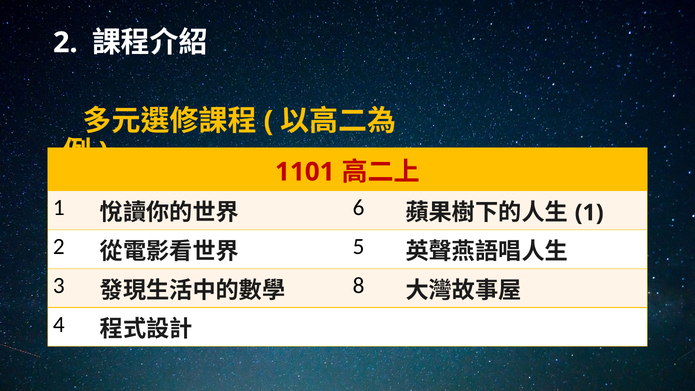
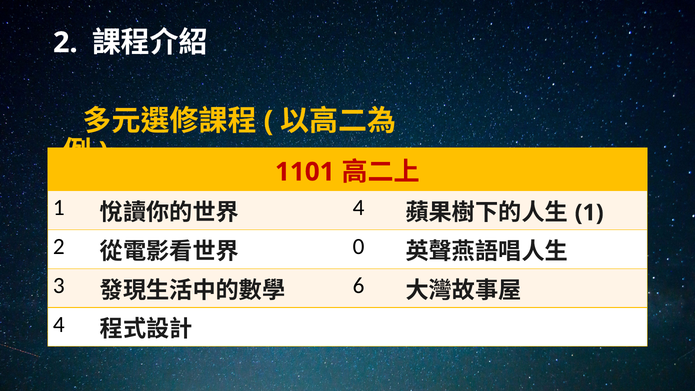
6 at (359, 208): 6 -> 4
5: 5 -> 0
8: 8 -> 6
